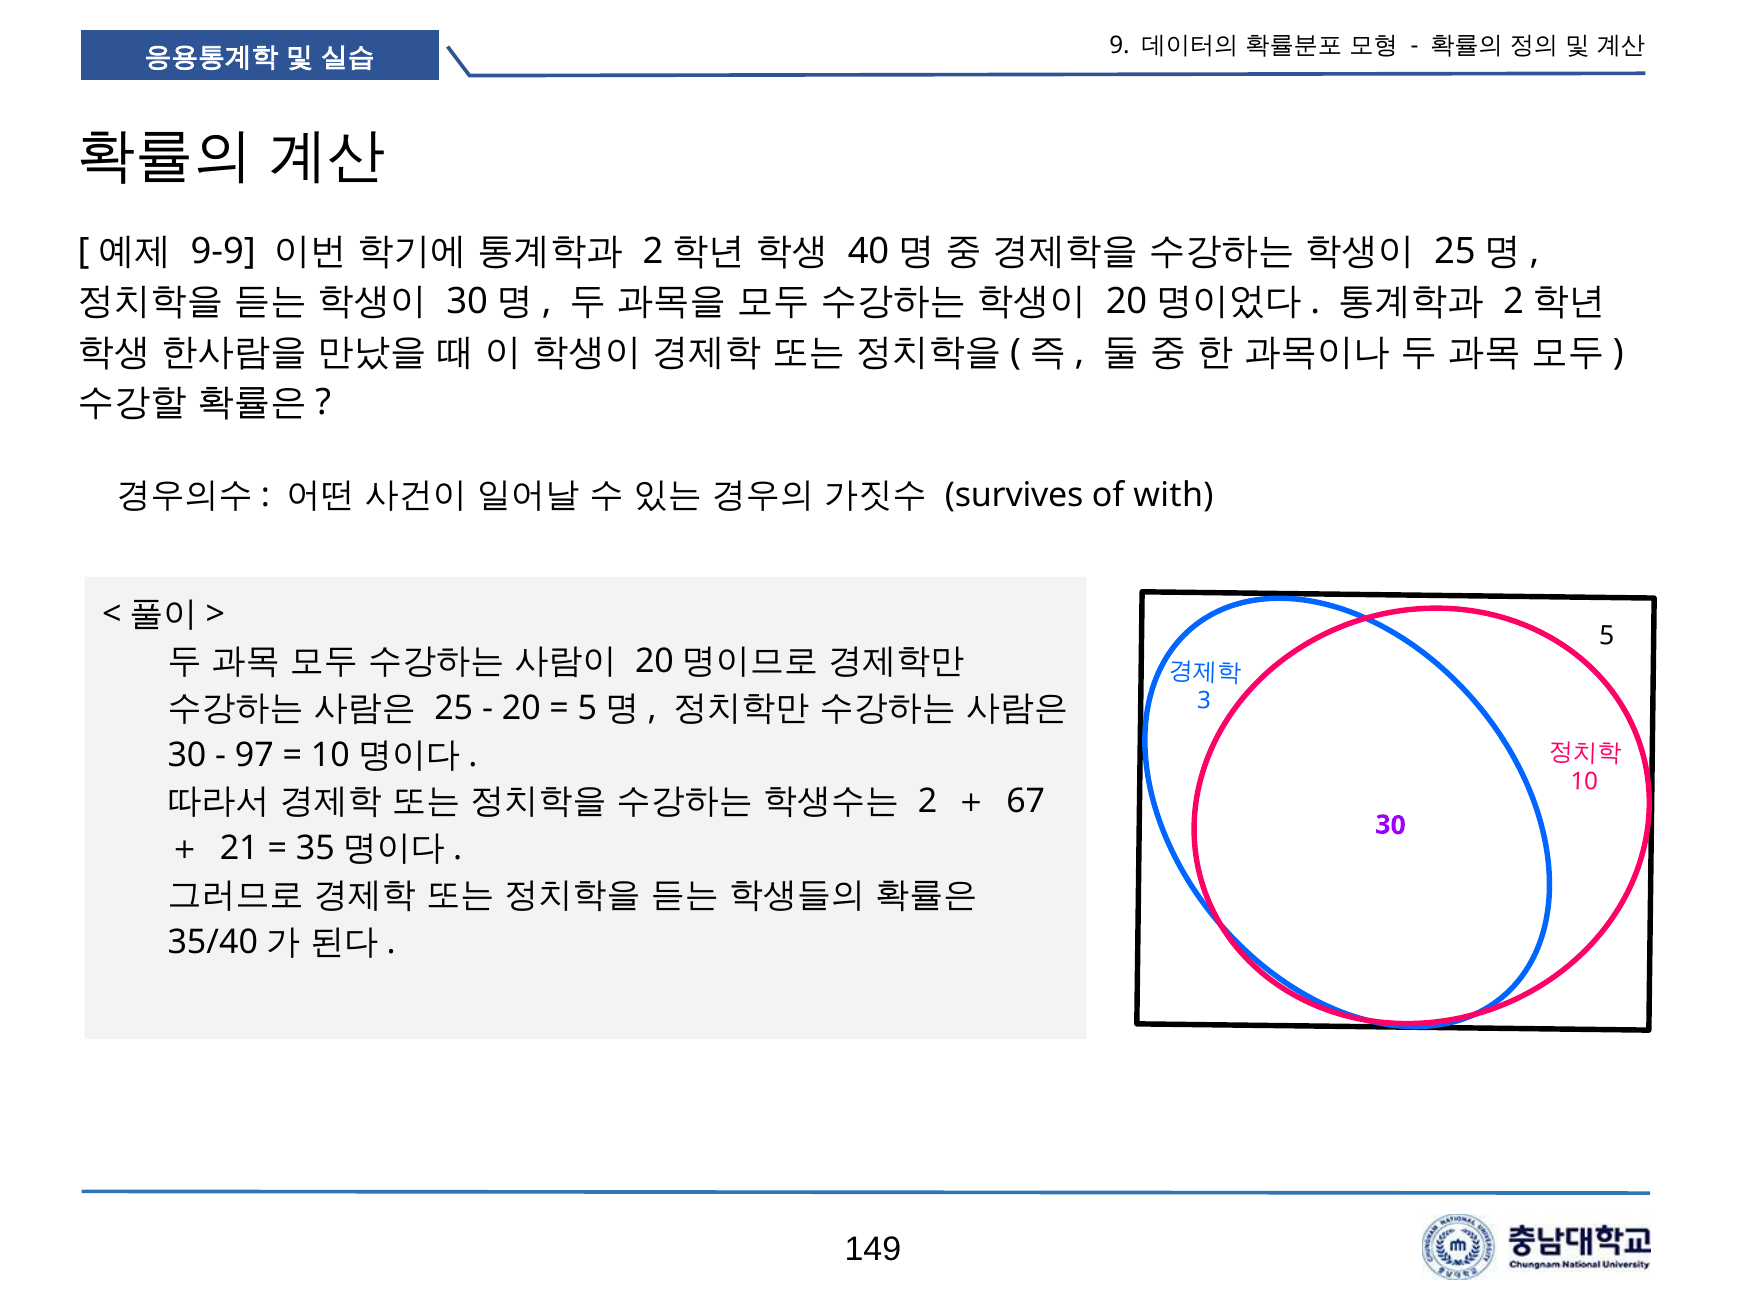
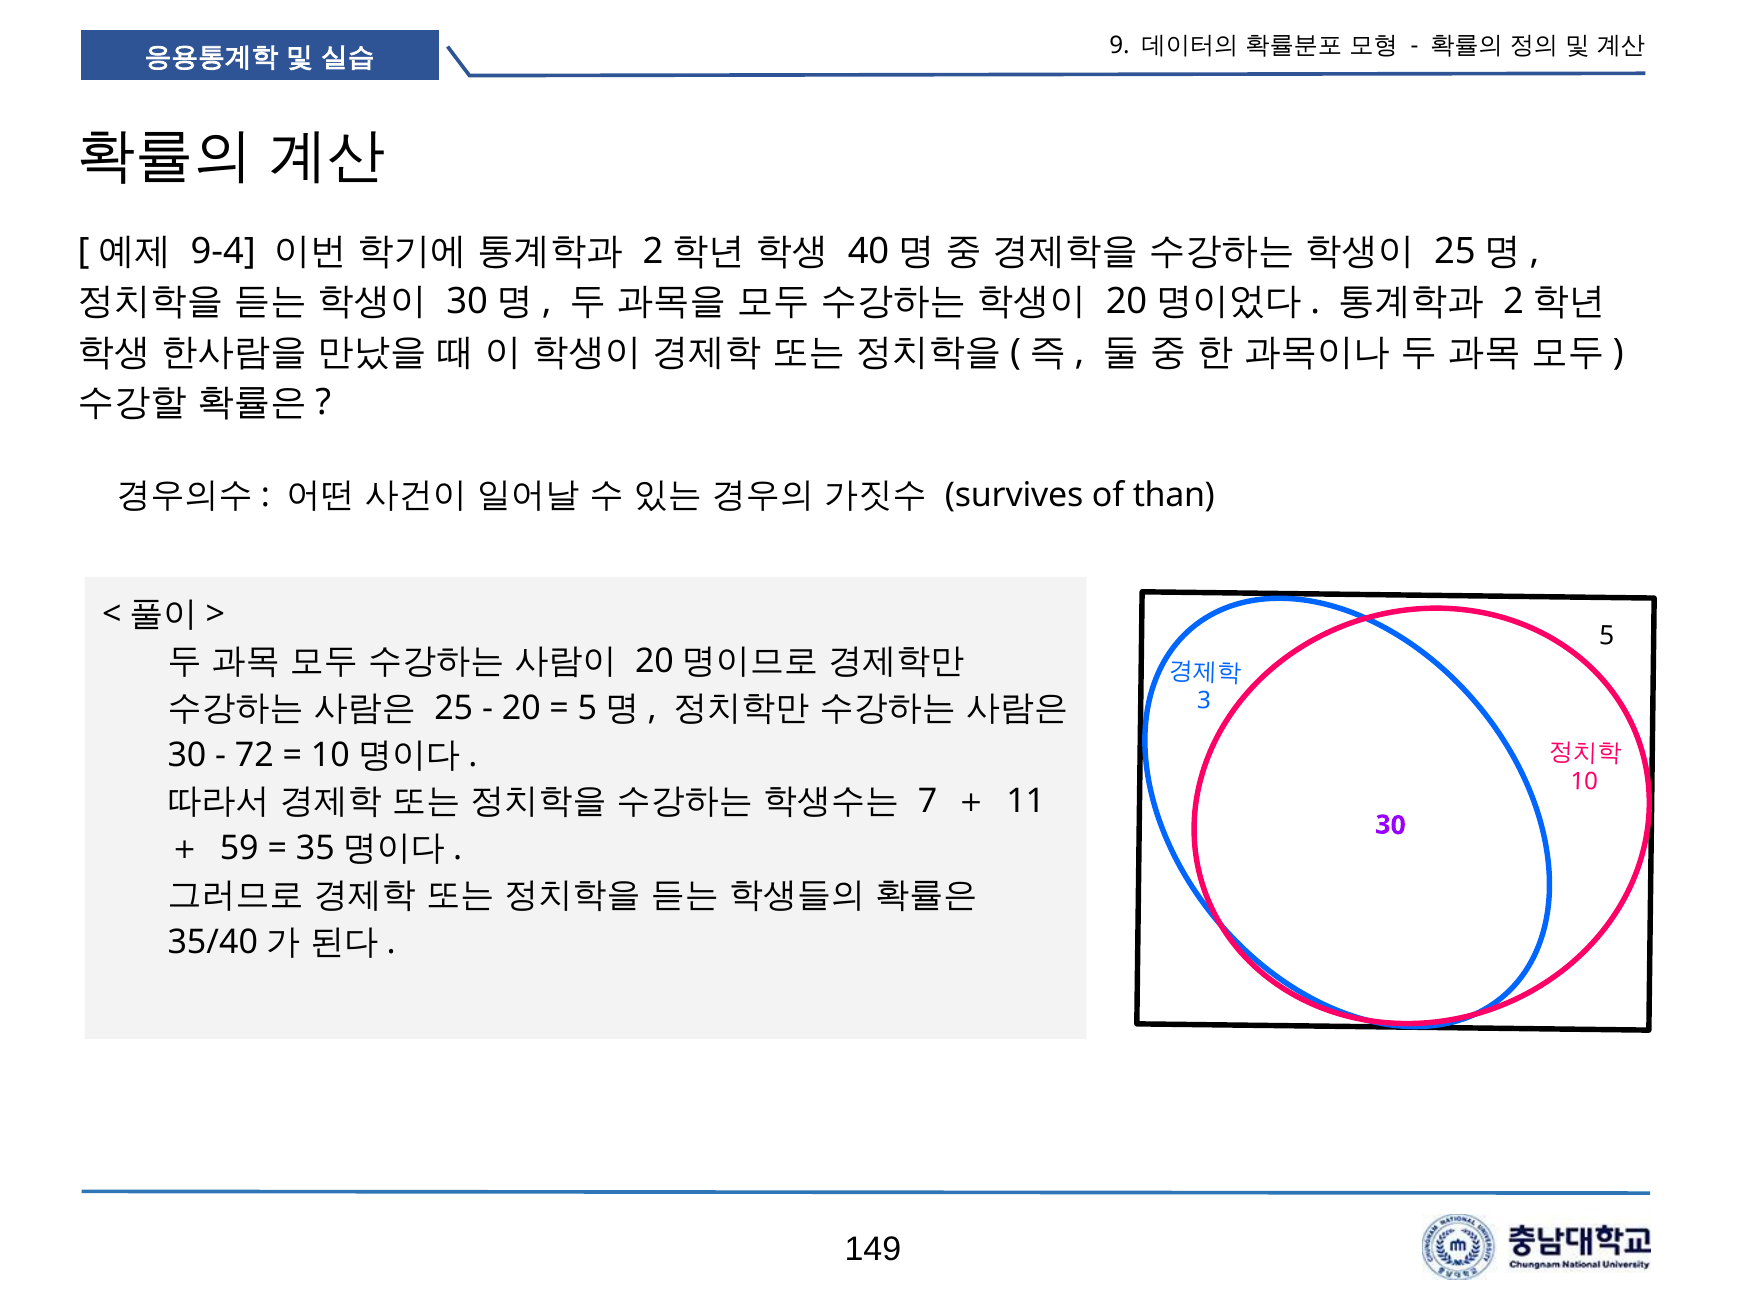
9-9: 9-9 -> 9-4
with: with -> than
97: 97 -> 72
2: 2 -> 7
67: 67 -> 11
21: 21 -> 59
